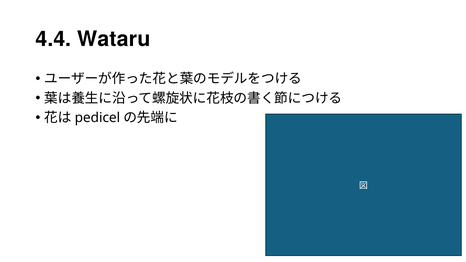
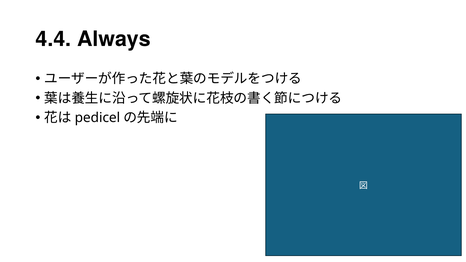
Wataru: Wataru -> Always
